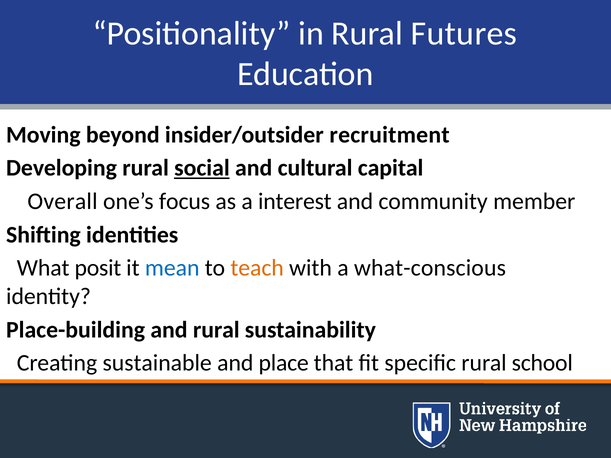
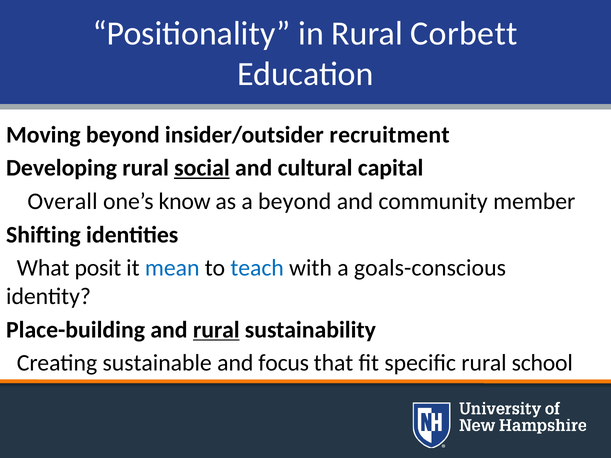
Futures: Futures -> Corbett
focus: focus -> know
a interest: interest -> beyond
teach colour: orange -> blue
what-conscious: what-conscious -> goals-conscious
rural at (216, 330) underline: none -> present
place: place -> focus
